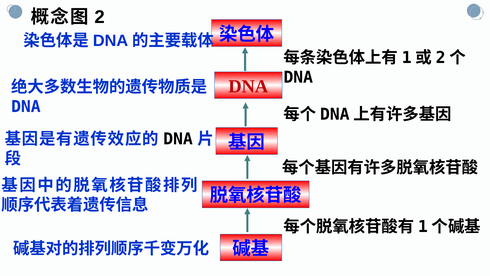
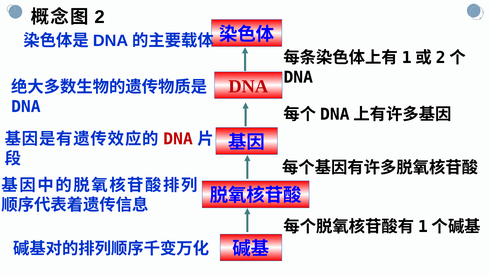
DNA at (178, 139) colour: black -> red
